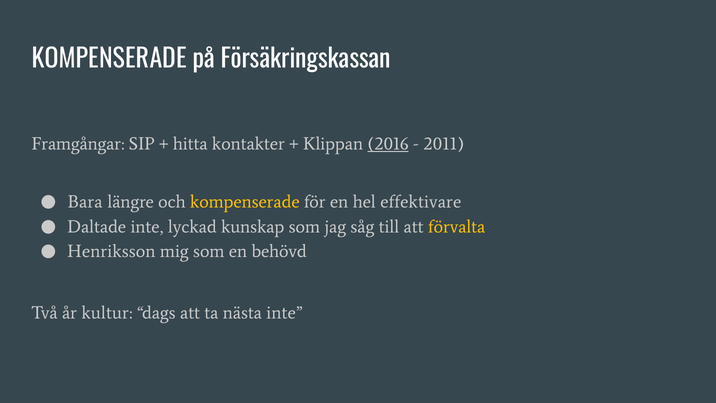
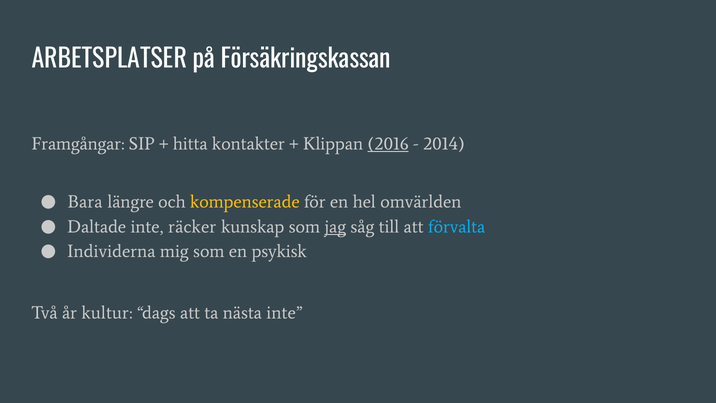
KOMPENSERADE at (109, 59): KOMPENSERADE -> ARBETSPLATSER
2011: 2011 -> 2014
effektivare: effektivare -> omvärlden
lyckad: lyckad -> räcker
jag underline: none -> present
förvalta colour: yellow -> light blue
Henriksson: Henriksson -> Individerna
behövd: behövd -> psykisk
